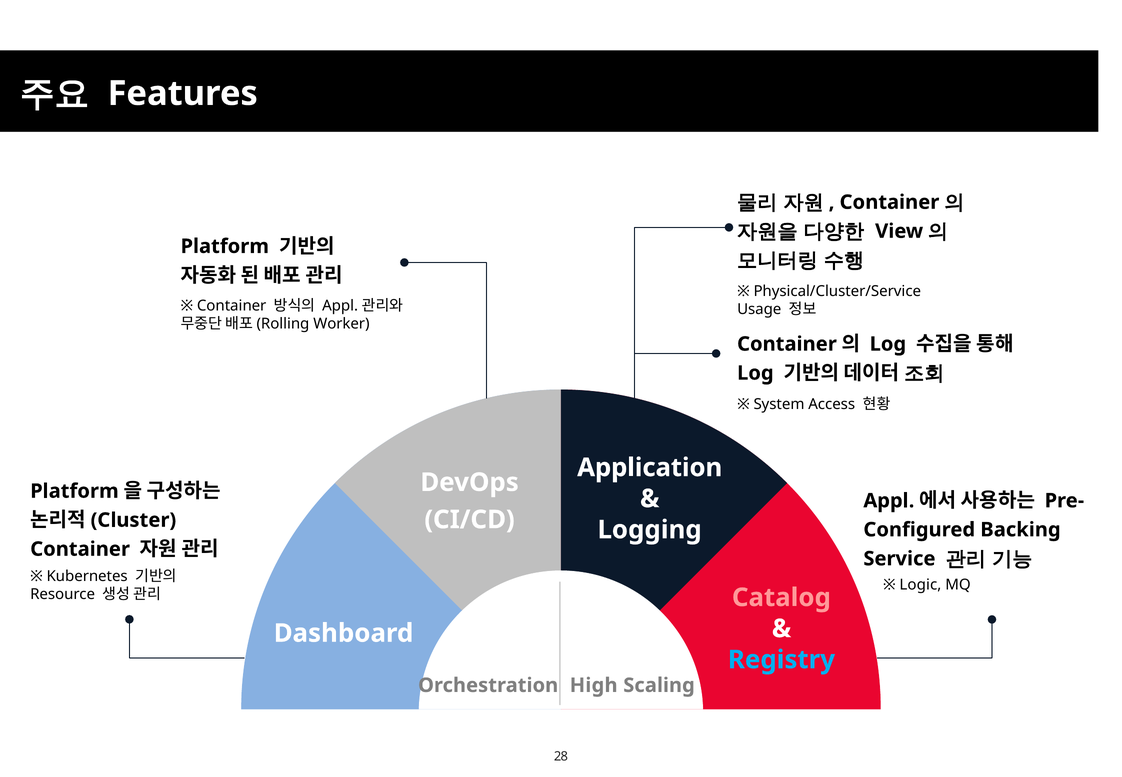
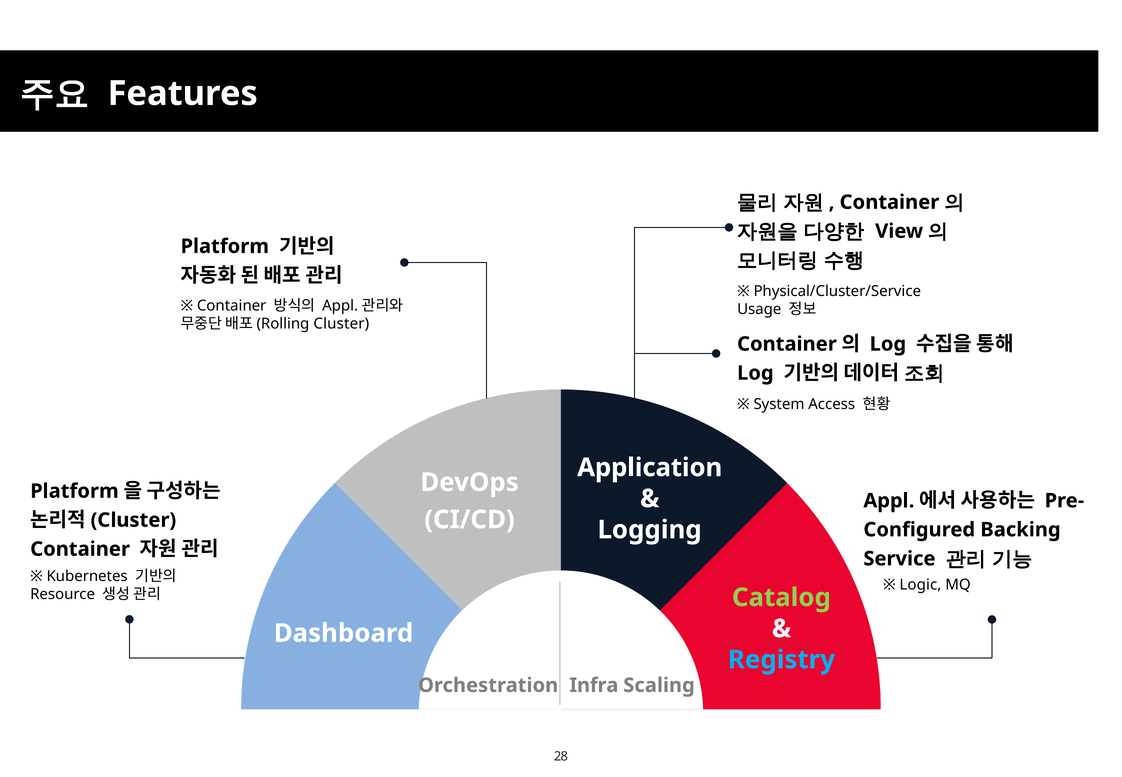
Worker at (341, 324): Worker -> Cluster
Catalog colour: pink -> light green
High: High -> Infra
